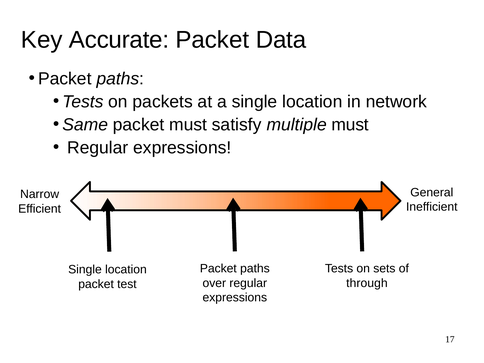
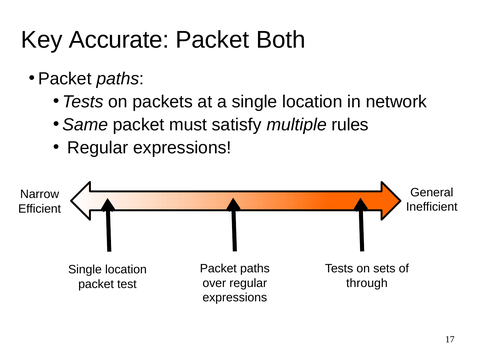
Data: Data -> Both
multiple must: must -> rules
